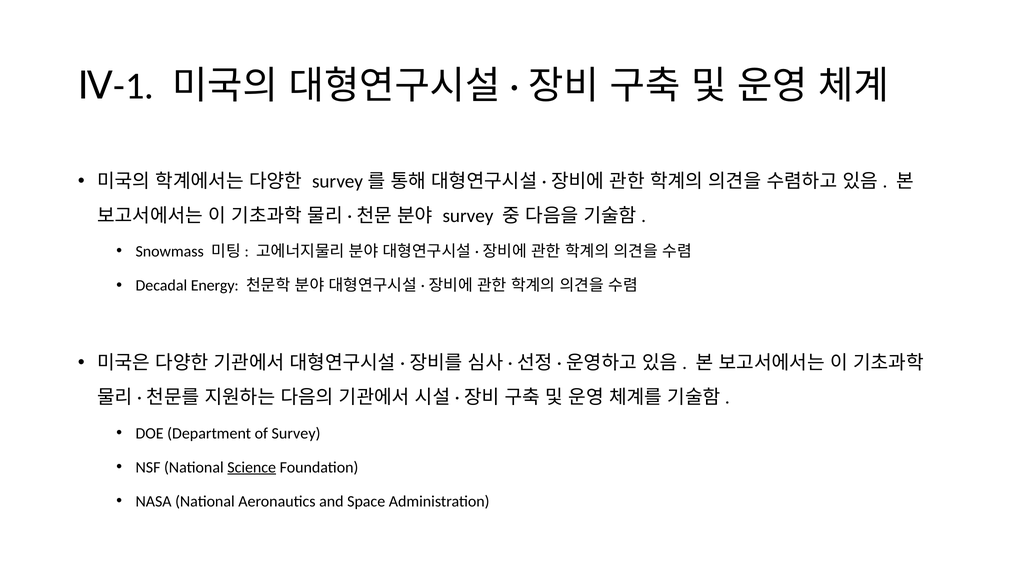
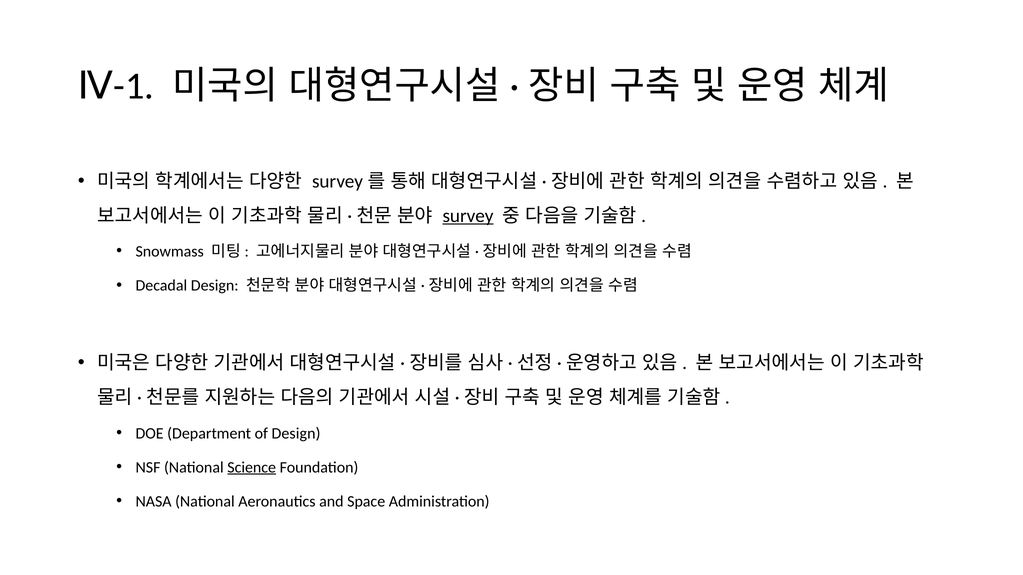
survey at (468, 216) underline: none -> present
Decadal Energy: Energy -> Design
of Survey: Survey -> Design
